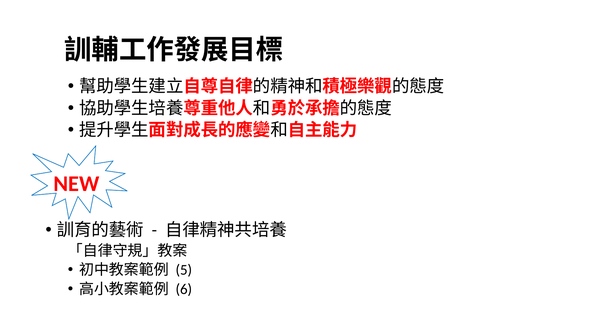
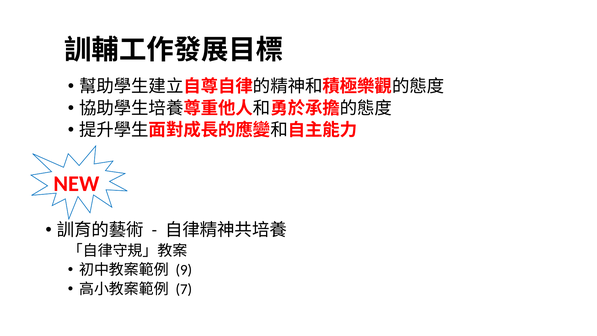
5: 5 -> 9
6: 6 -> 7
